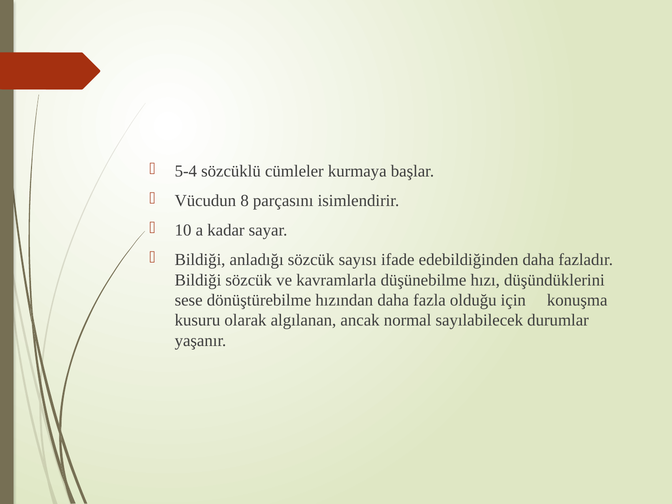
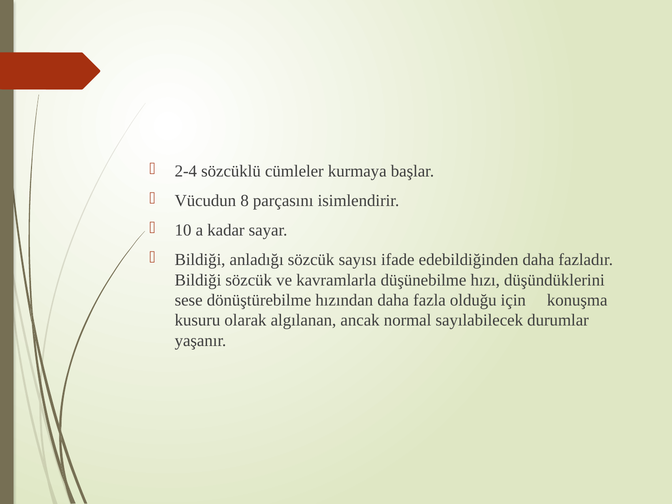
5-4: 5-4 -> 2-4
